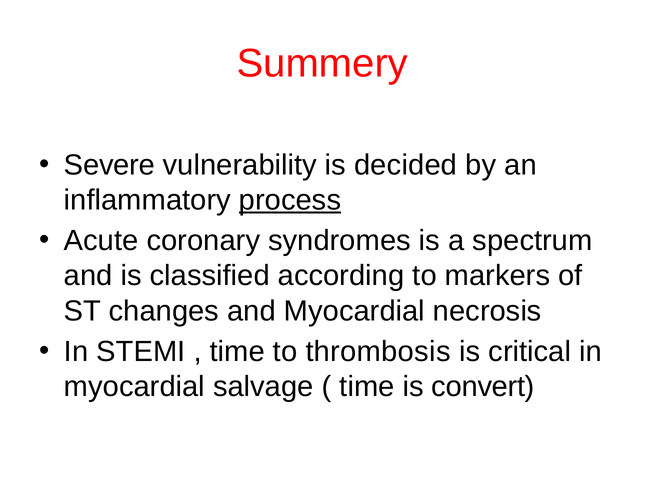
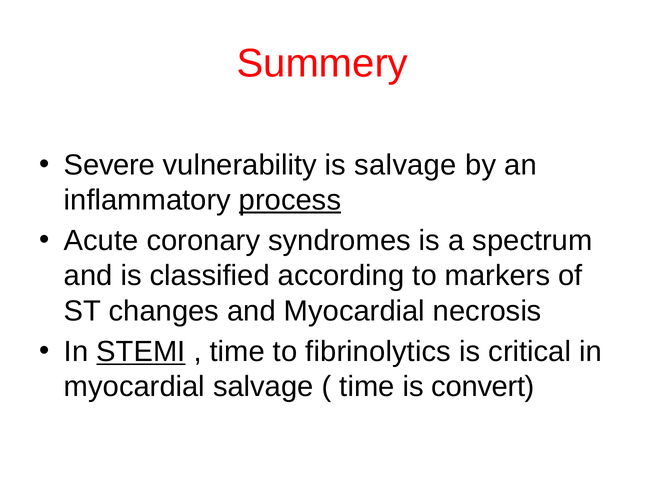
is decided: decided -> salvage
STEMI underline: none -> present
thrombosis: thrombosis -> fibrinolytics
